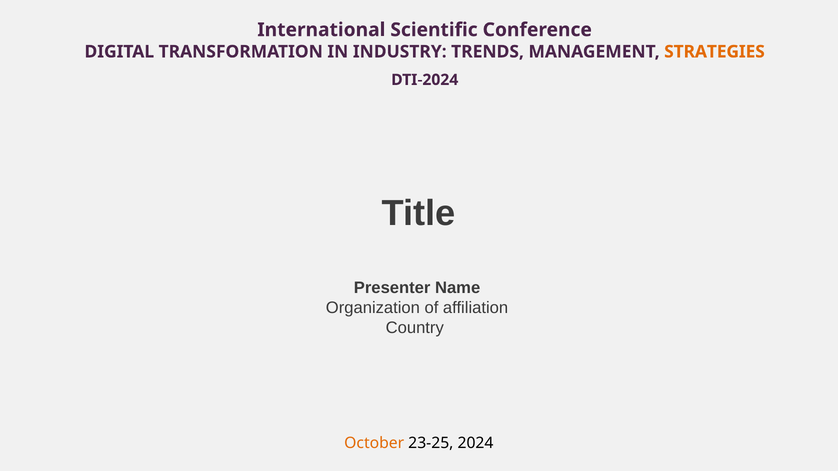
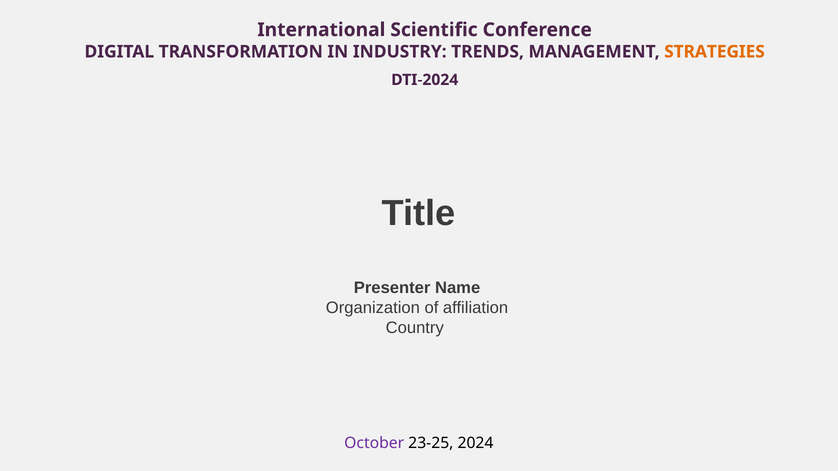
October colour: orange -> purple
